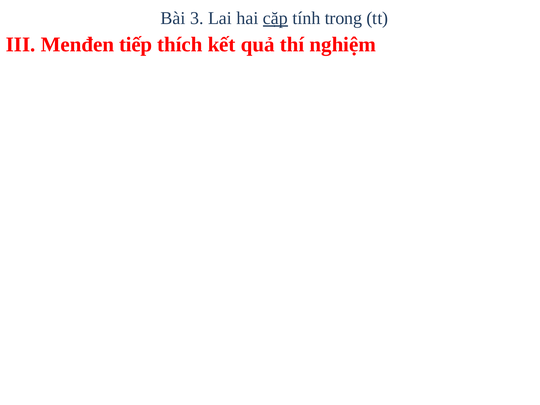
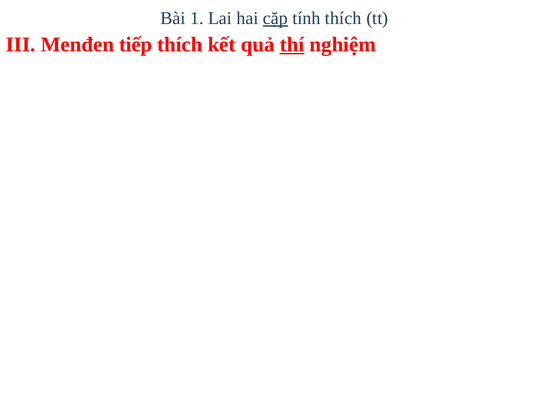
3: 3 -> 1
tính trong: trong -> thích
thí underline: none -> present
